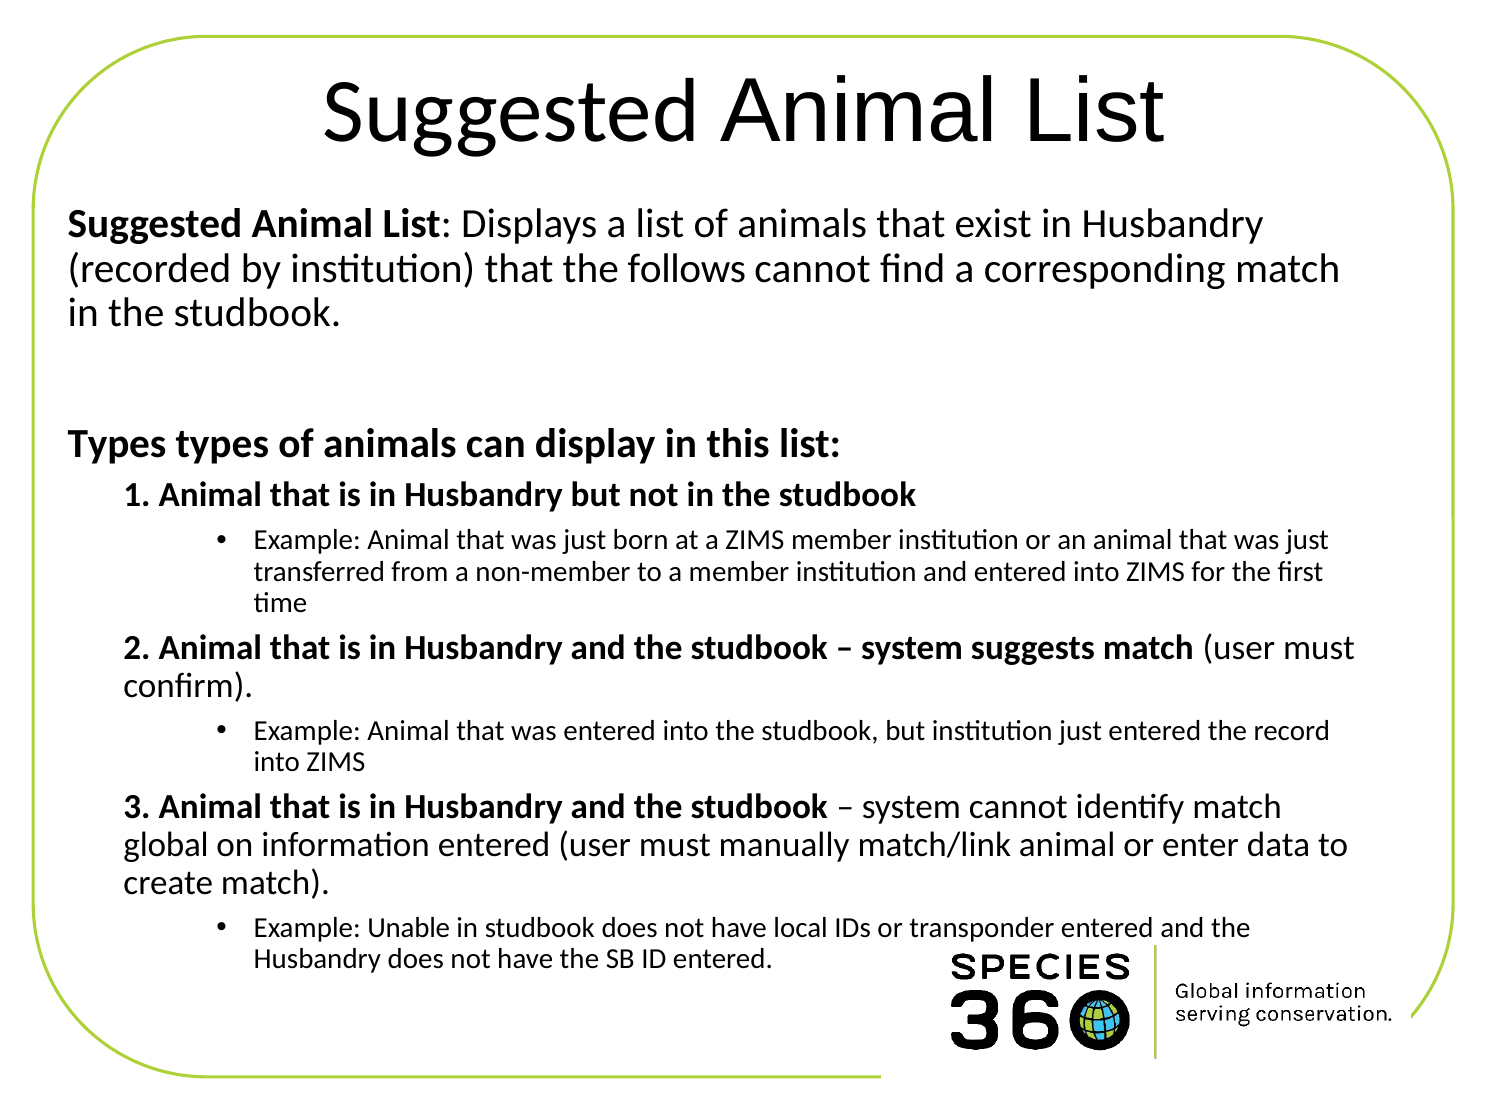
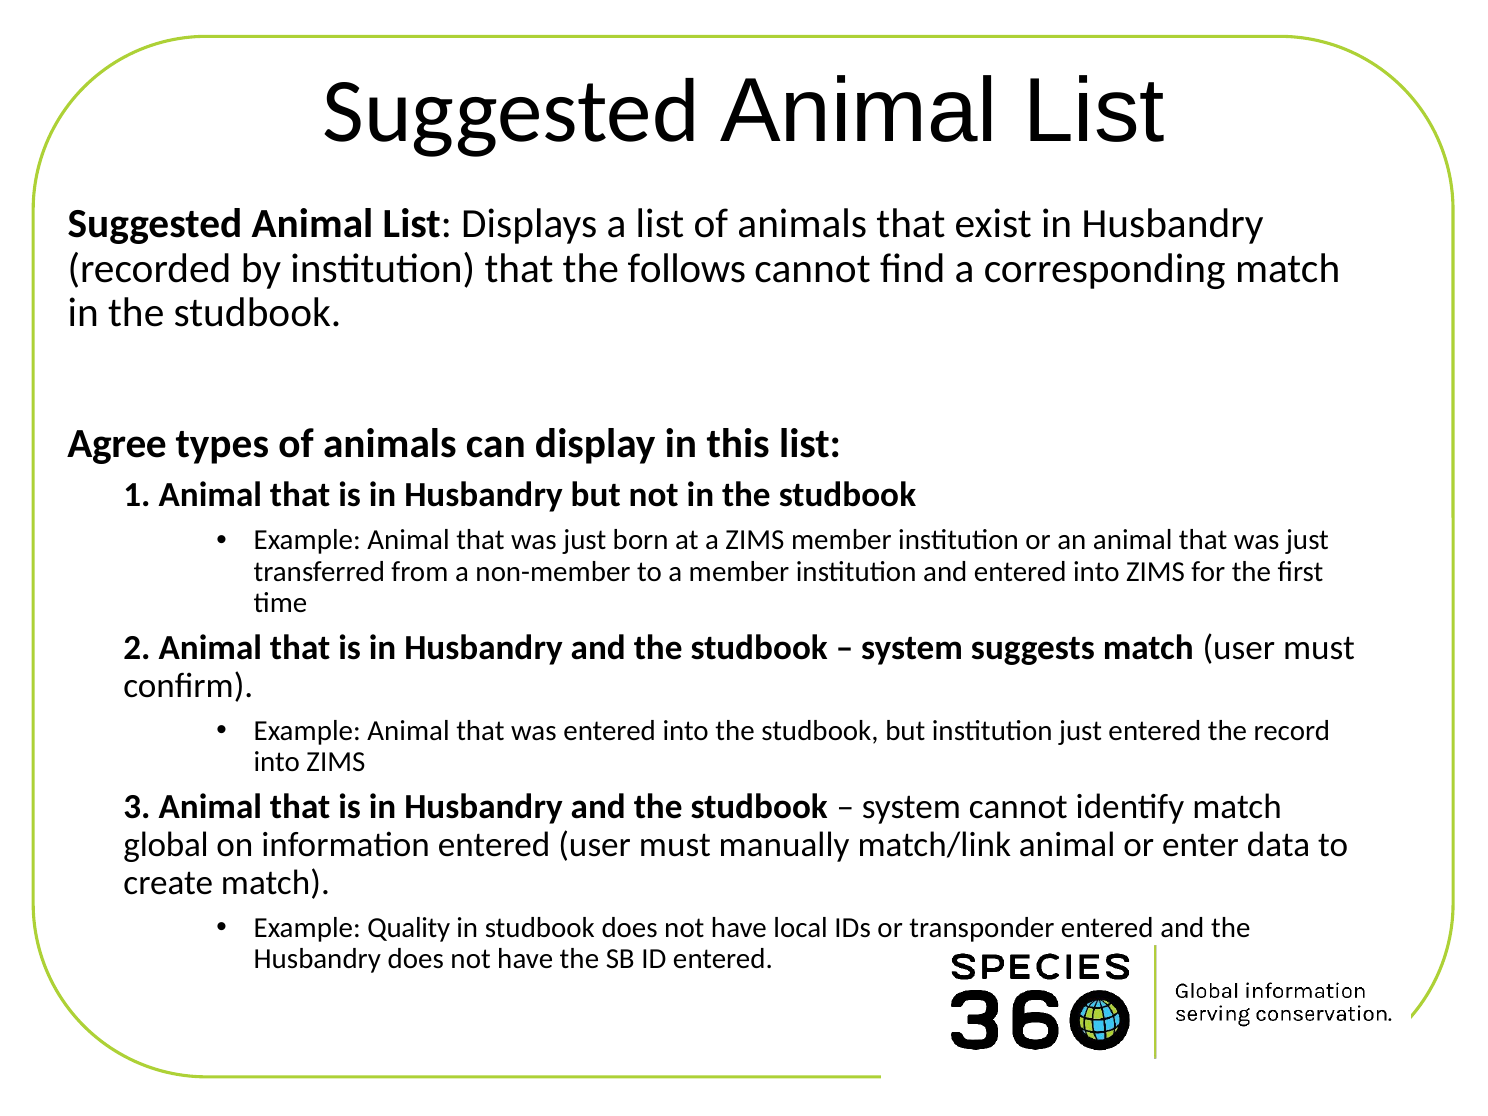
Types at (117, 444): Types -> Agree
Unable: Unable -> Quality
